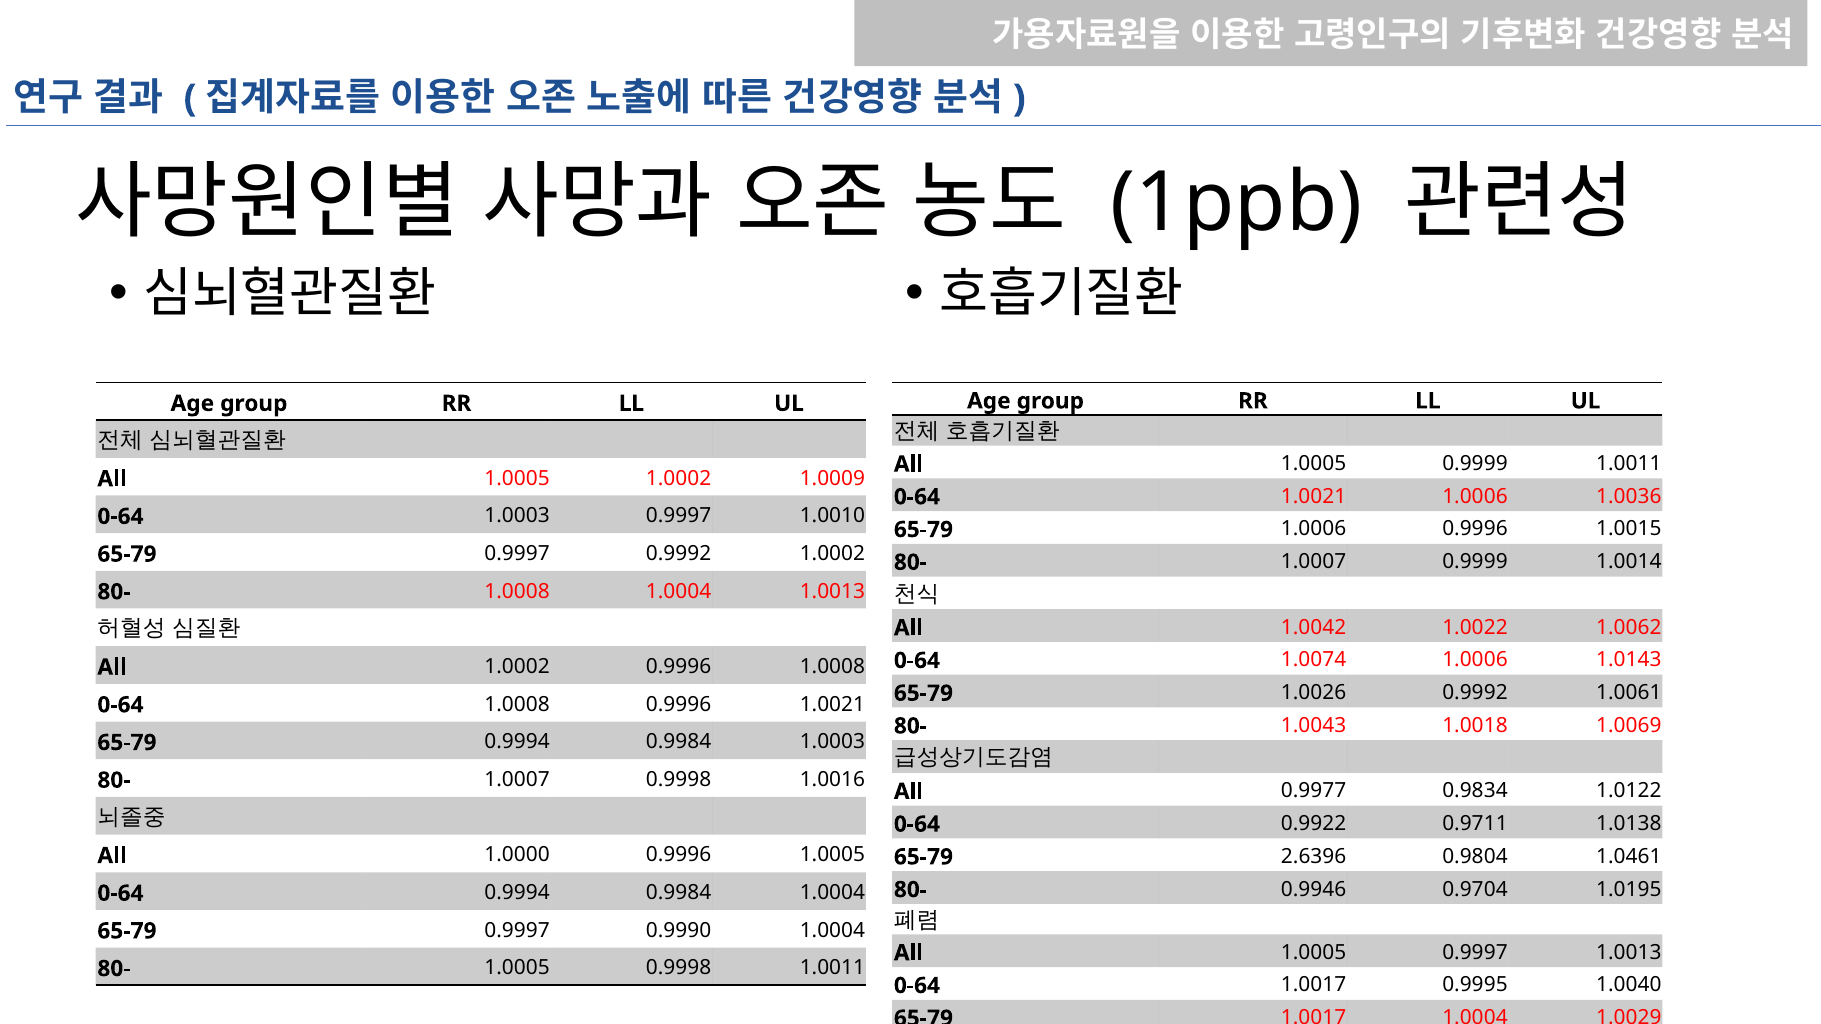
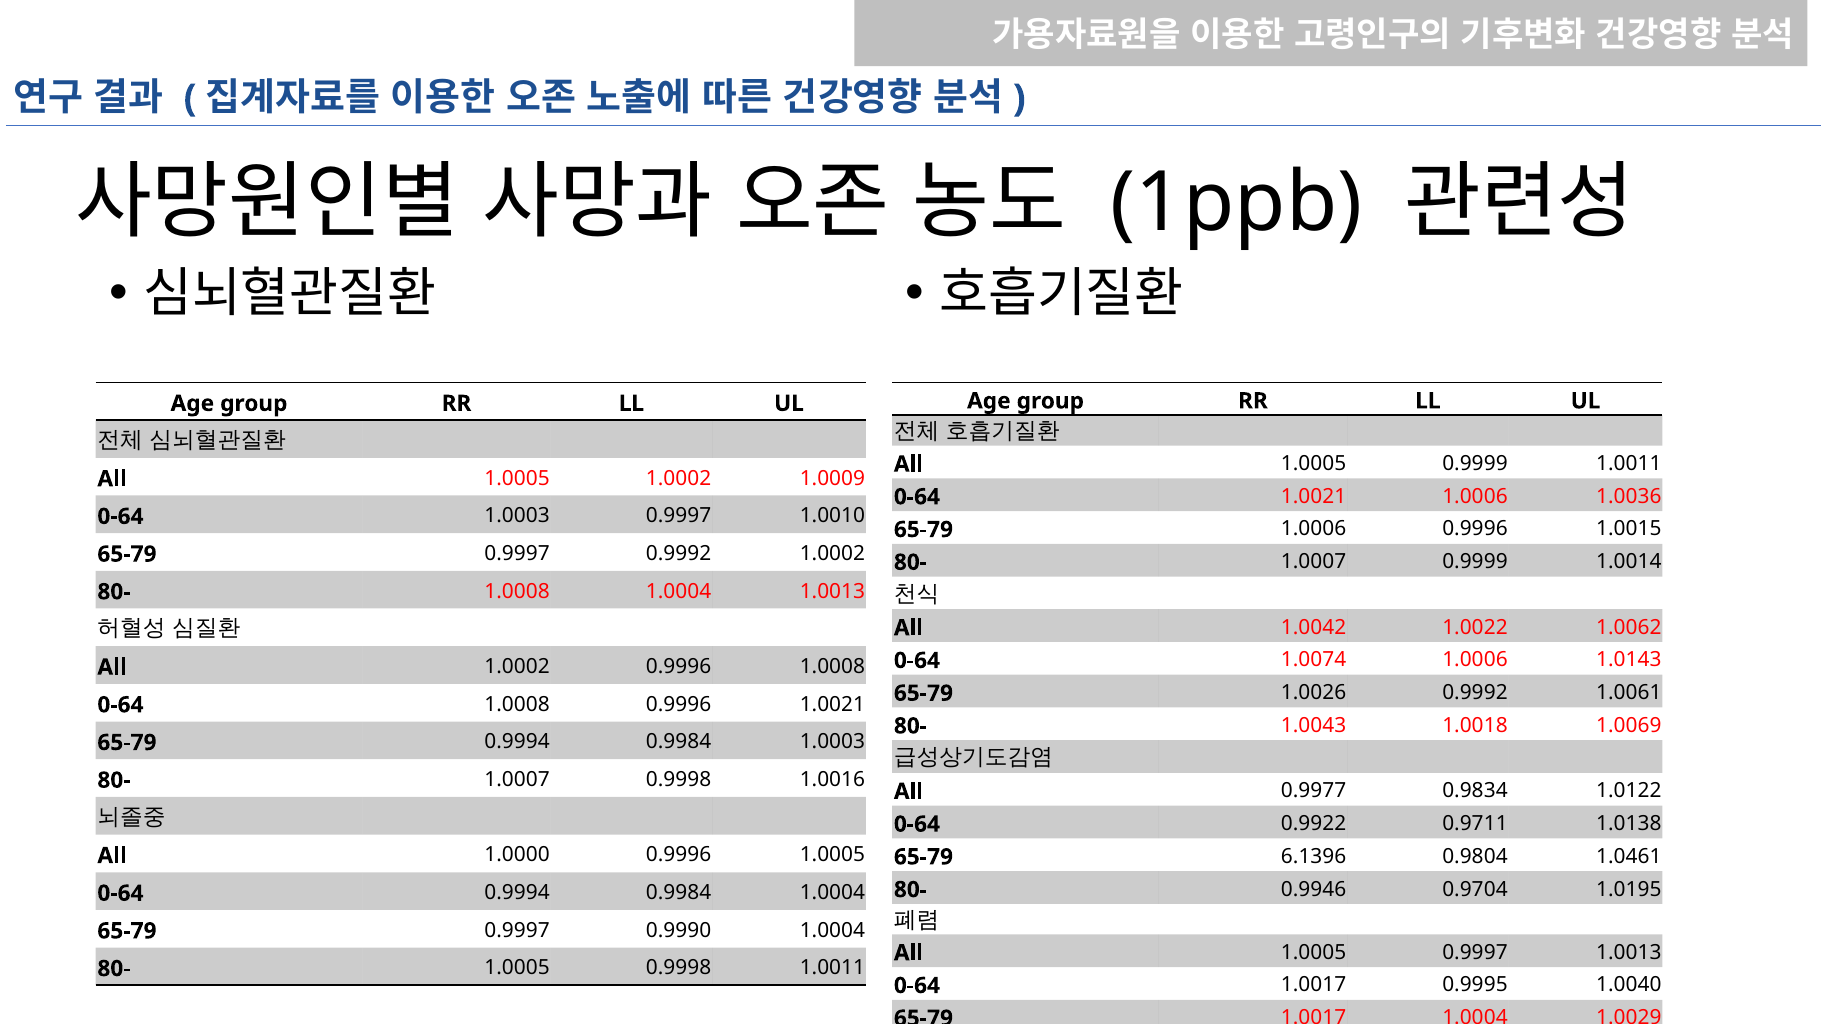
2.6396: 2.6396 -> 6.1396
